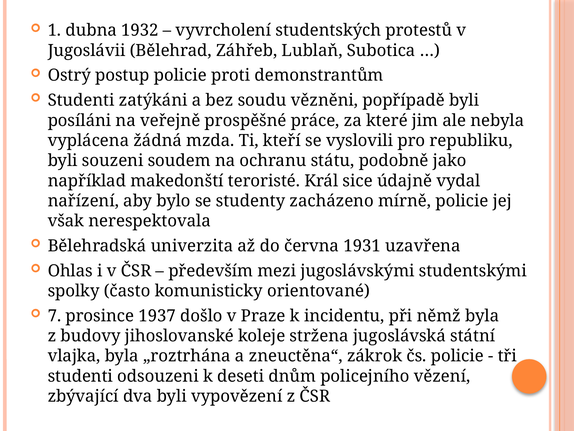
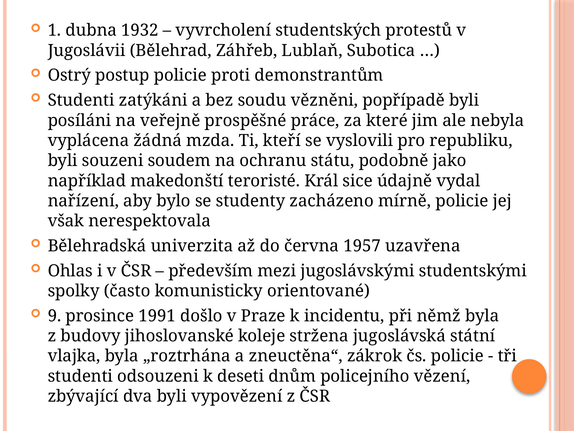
1931: 1931 -> 1957
7: 7 -> 9
1937: 1937 -> 1991
